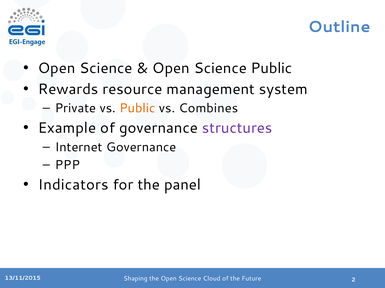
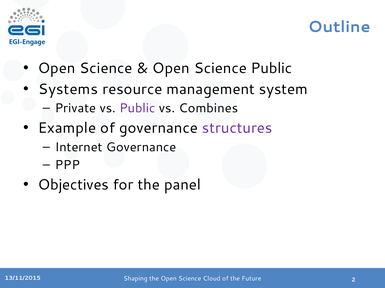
Rewards: Rewards -> Systems
Public at (137, 108) colour: orange -> purple
Indicators: Indicators -> Objectives
